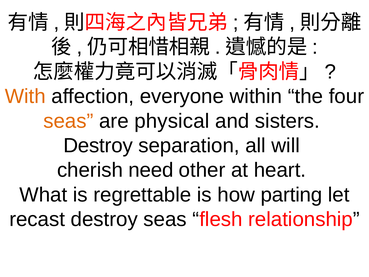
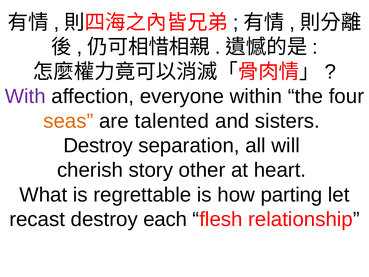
With colour: orange -> purple
physical: physical -> talented
need: need -> story
destroy seas: seas -> each
